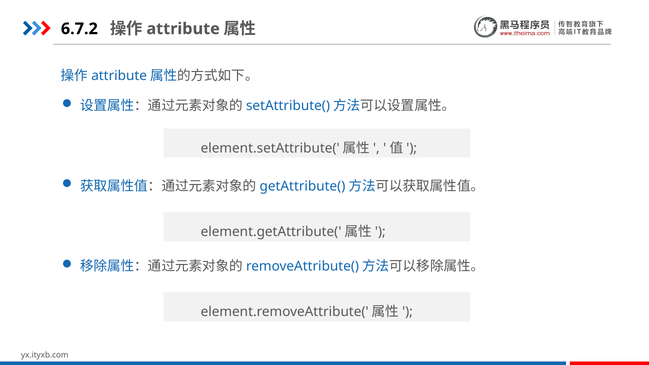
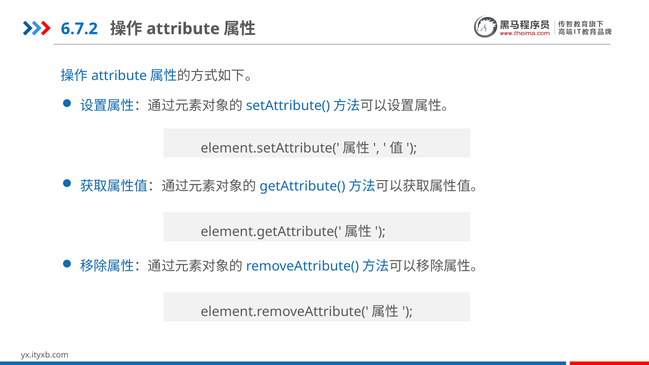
6.7.2 colour: black -> blue
